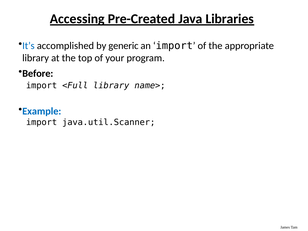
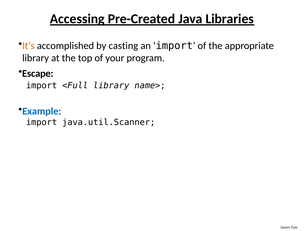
It’s colour: blue -> orange
generic: generic -> casting
Before: Before -> Escape
